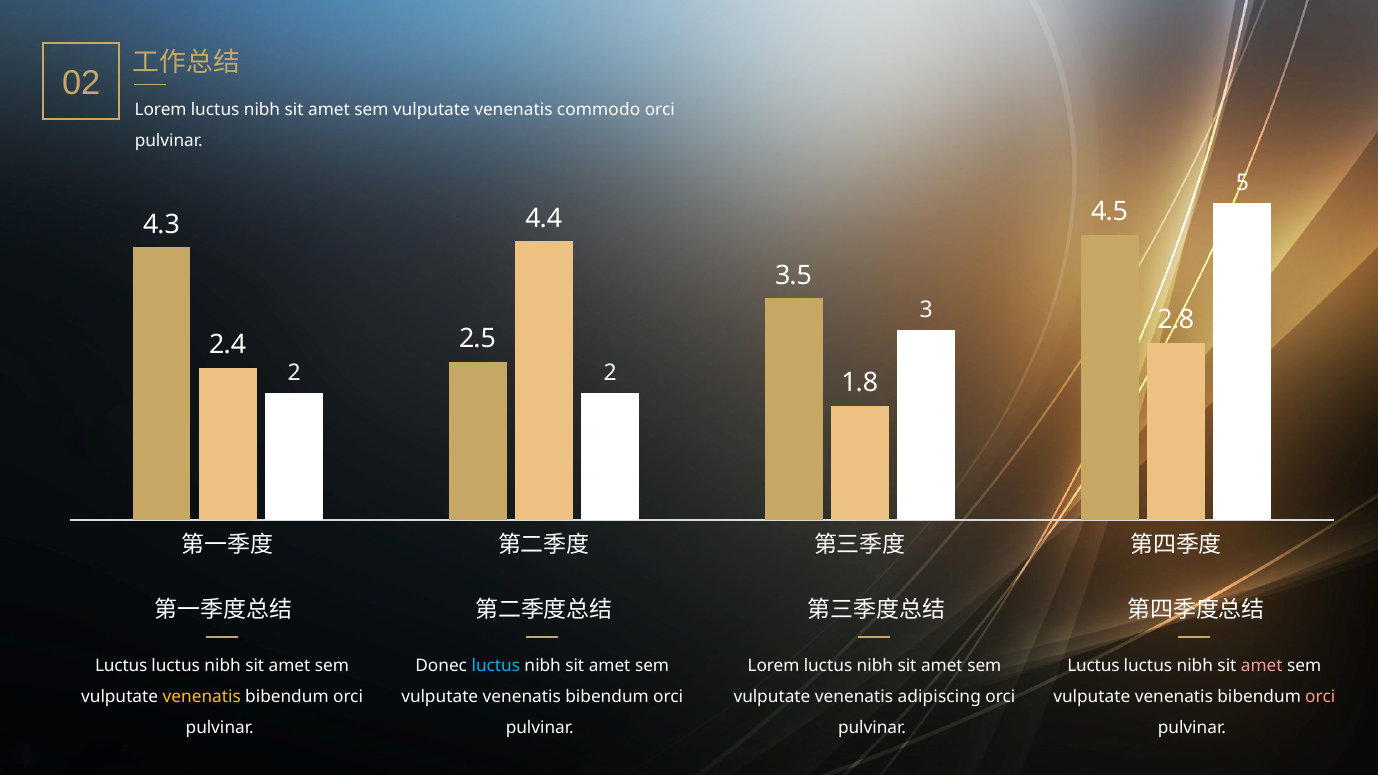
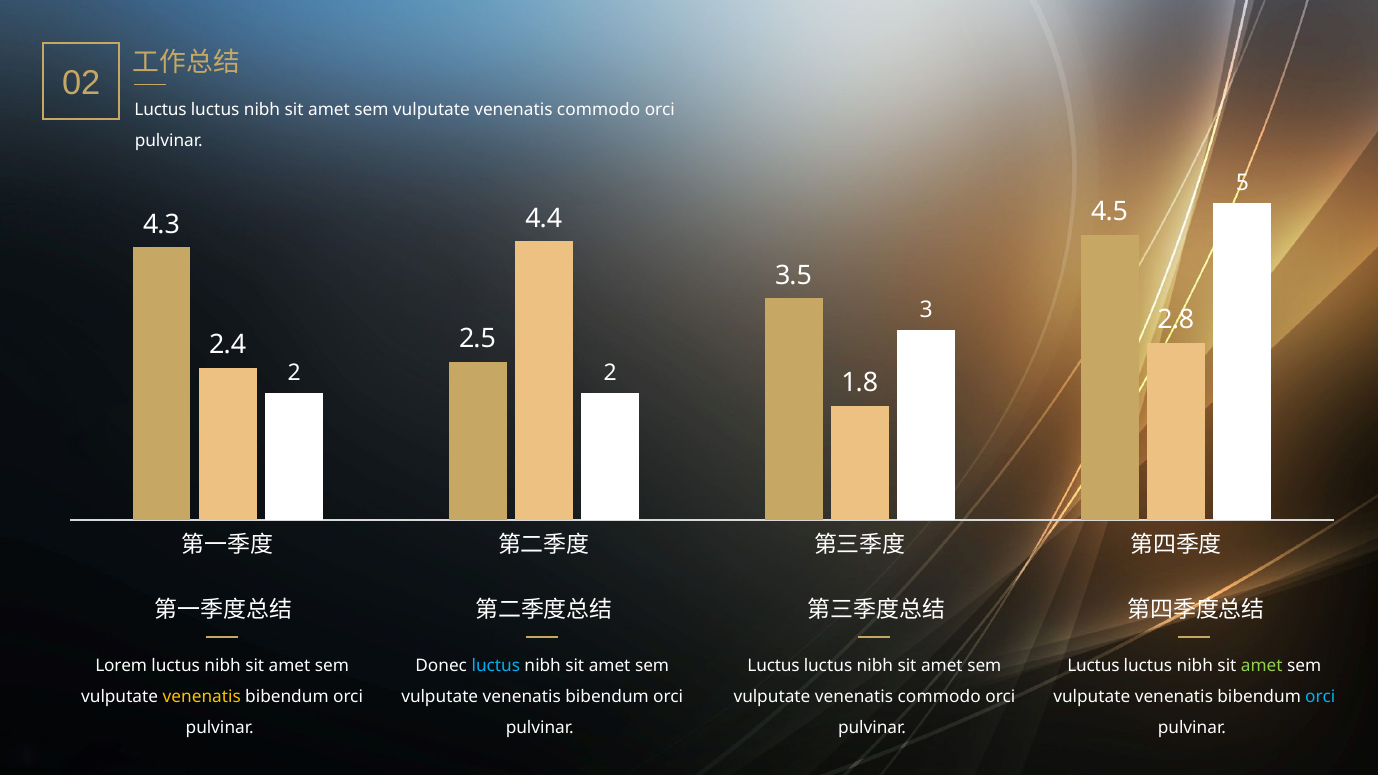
Lorem at (161, 109): Lorem -> Luctus
Luctus at (121, 666): Luctus -> Lorem
Lorem at (774, 666): Lorem -> Luctus
amet at (1262, 666) colour: pink -> light green
adipiscing at (939, 697): adipiscing -> commodo
orci at (1320, 697) colour: pink -> light blue
